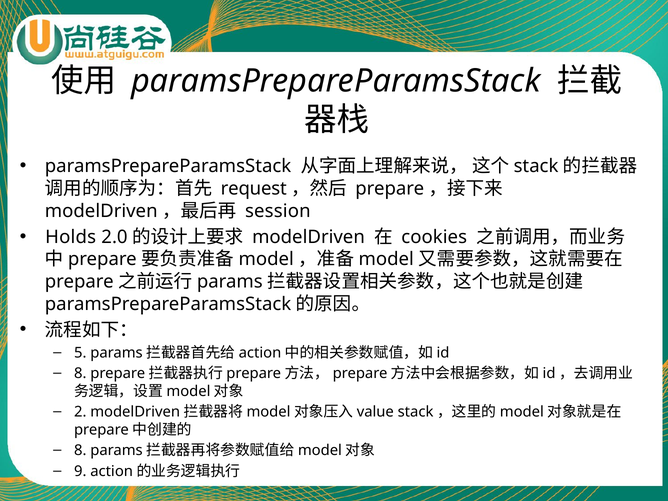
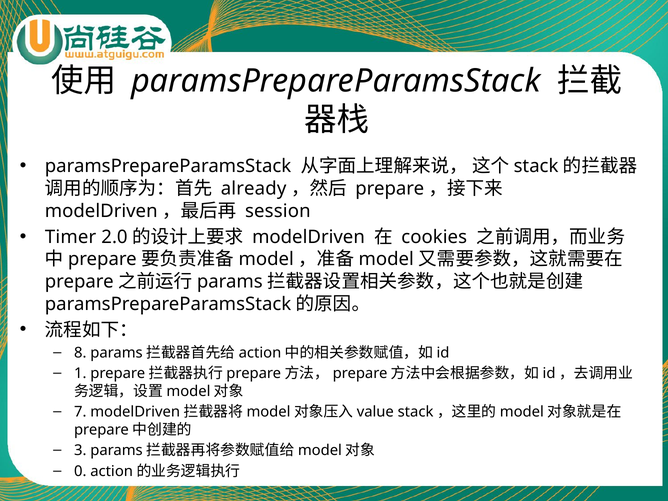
request: request -> already
Holds: Holds -> Timer
5: 5 -> 8
8 at (80, 373): 8 -> 1
2: 2 -> 7
8 at (80, 450): 8 -> 3
9: 9 -> 0
